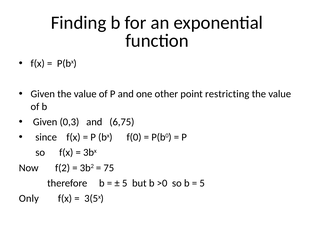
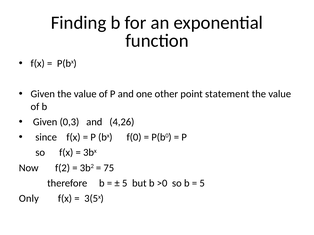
restricting: restricting -> statement
6,75: 6,75 -> 4,26
